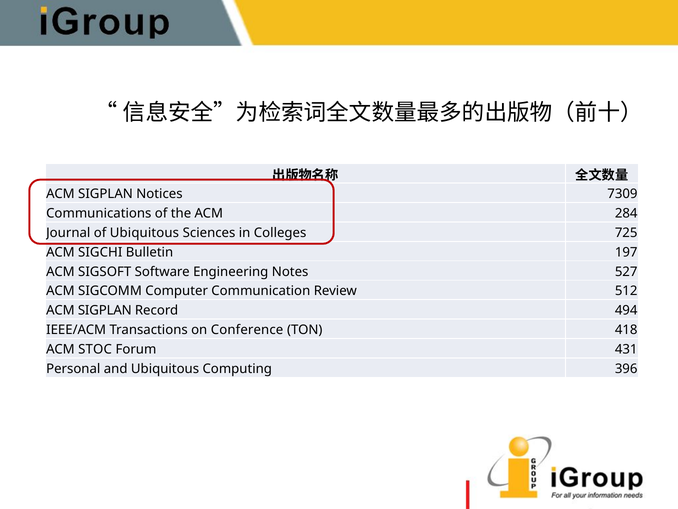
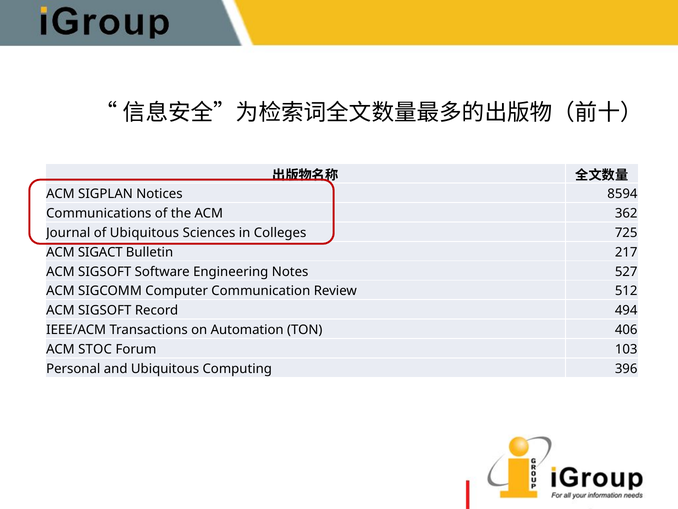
7309: 7309 -> 8594
284: 284 -> 362
SIGCHI: SIGCHI -> SIGACT
197: 197 -> 217
SIGPLAN at (105, 310): SIGPLAN -> SIGSOFT
Conference: Conference -> Automation
418: 418 -> 406
431: 431 -> 103
